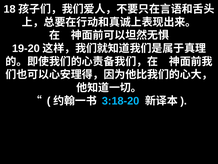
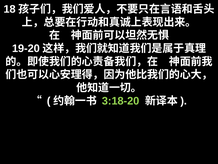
3:18-20 colour: light blue -> light green
